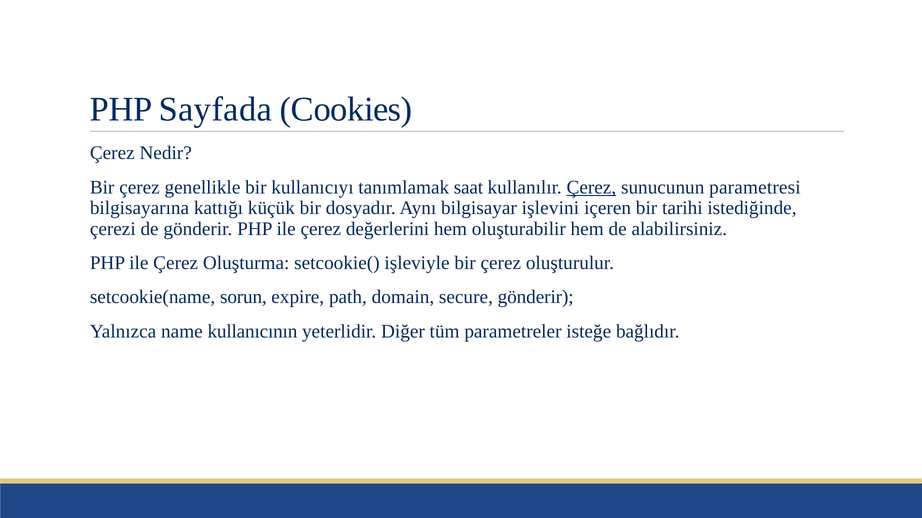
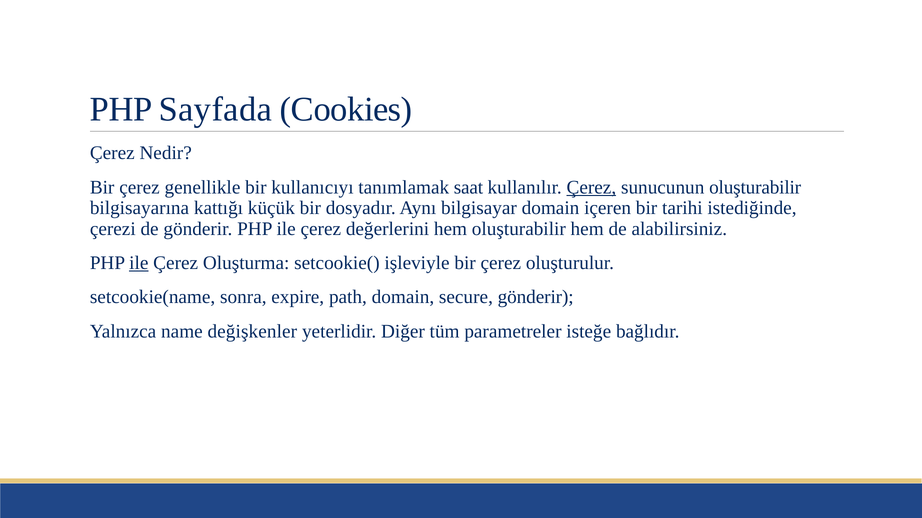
sunucunun parametresi: parametresi -> oluşturabilir
bilgisayar işlevini: işlevini -> domain
ile at (139, 263) underline: none -> present
sorun: sorun -> sonra
kullanıcının: kullanıcının -> değişkenler
